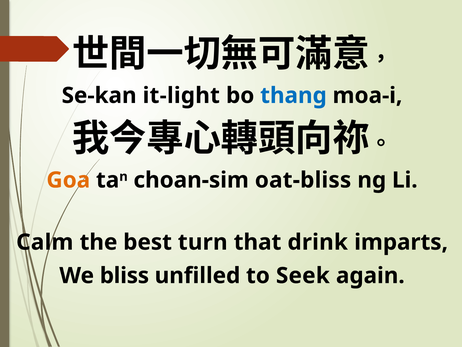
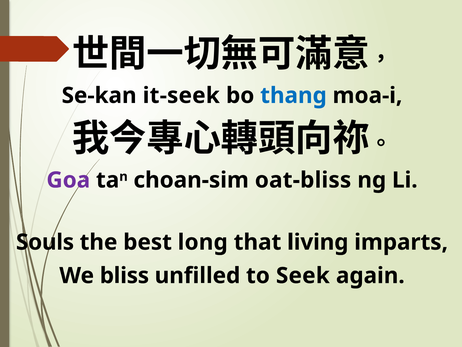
it-light: it-light -> it-seek
Goa colour: orange -> purple
Calm: Calm -> Souls
turn: turn -> long
drink: drink -> living
